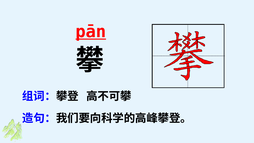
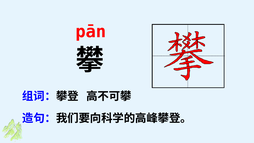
pān underline: present -> none
